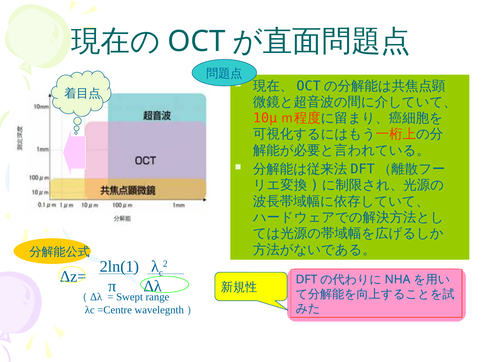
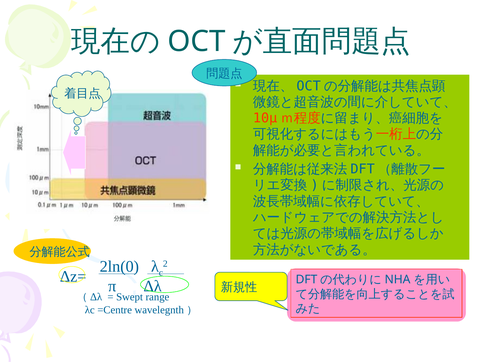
2ln(1: 2ln(1 -> 2ln(0
